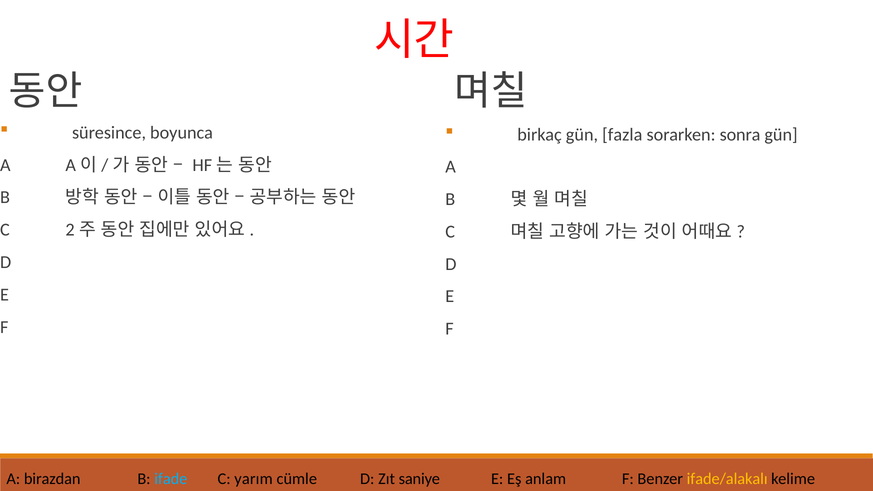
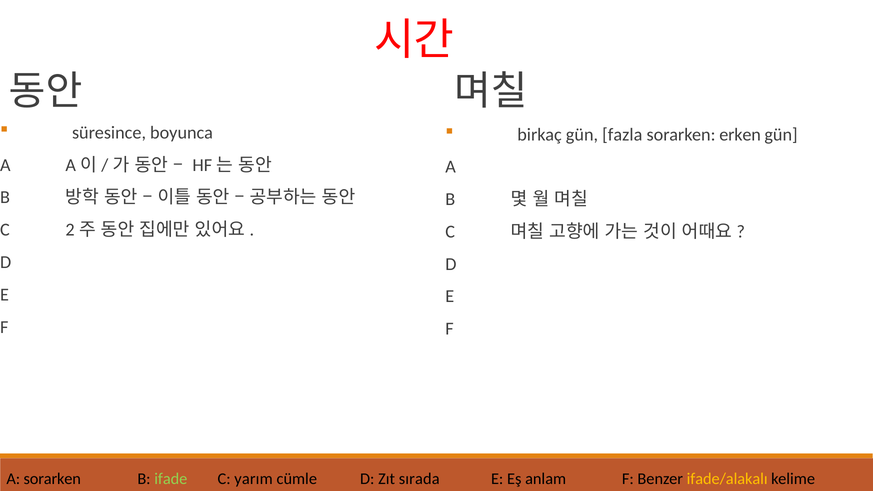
sonra: sonra -> erken
A birazdan: birazdan -> sorarken
ifade colour: light blue -> light green
saniye: saniye -> sırada
